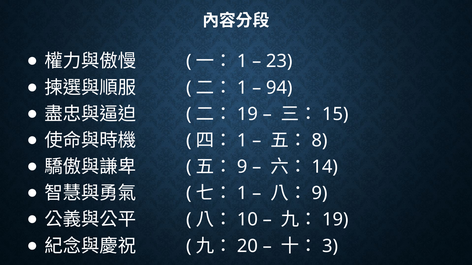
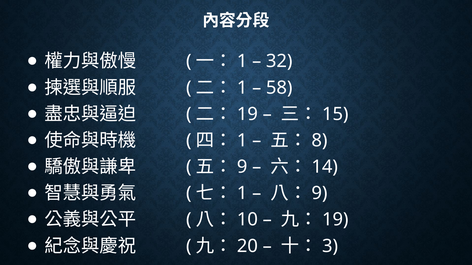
23: 23 -> 32
94: 94 -> 58
